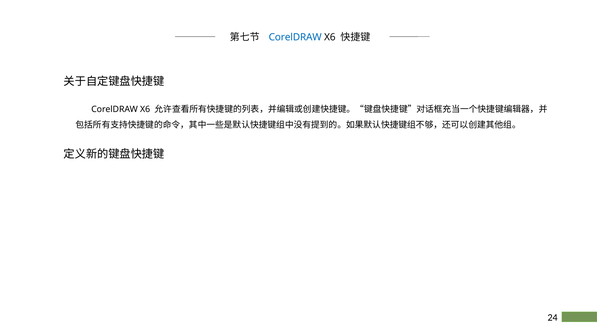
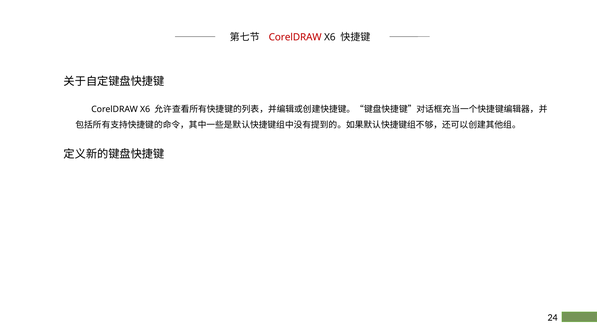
CorelDRAW at (295, 37) colour: blue -> red
